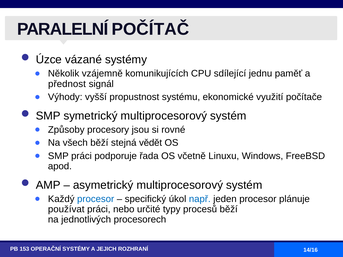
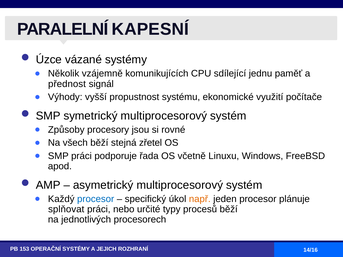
POČÍTAČ: POČÍTAČ -> KAPESNÍ
vědět: vědět -> zřetel
např colour: blue -> orange
používat: používat -> splňovat
